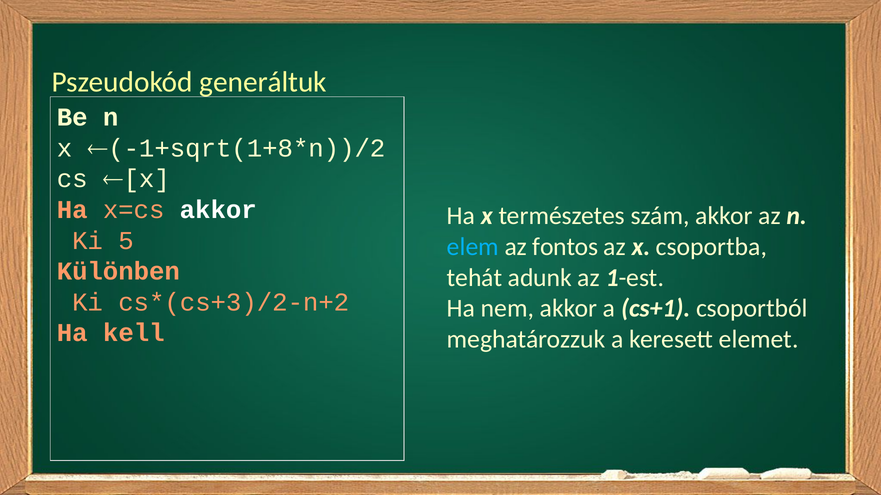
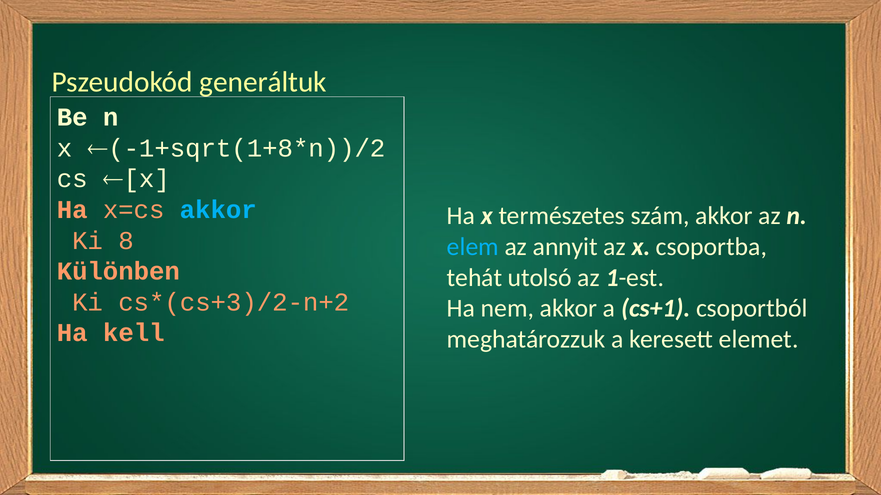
akkor at (218, 210) colour: white -> light blue
5: 5 -> 8
fontos: fontos -> annyit
adunk: adunk -> utolsó
